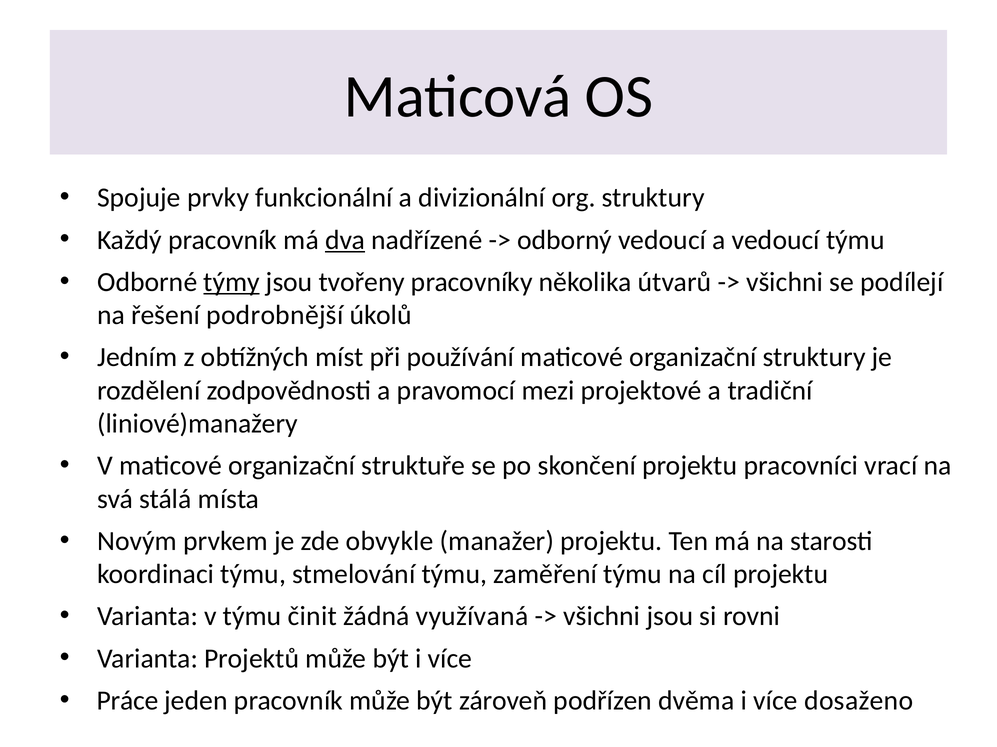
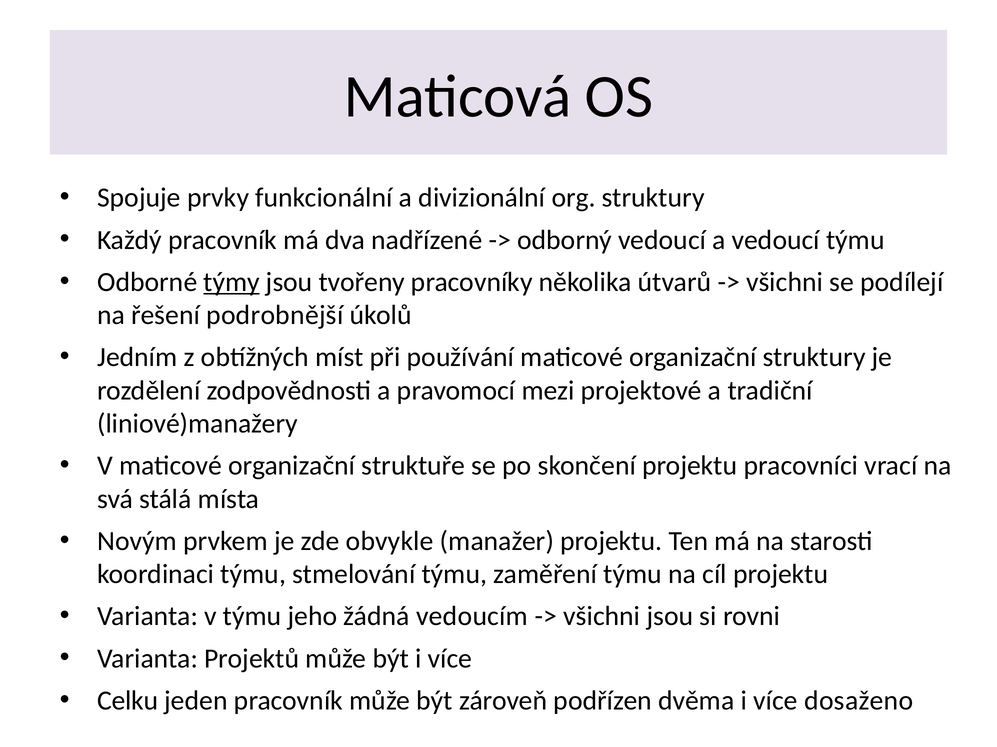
dva underline: present -> none
činit: činit -> jeho
využívaná: využívaná -> vedoucím
Práce: Práce -> Celku
